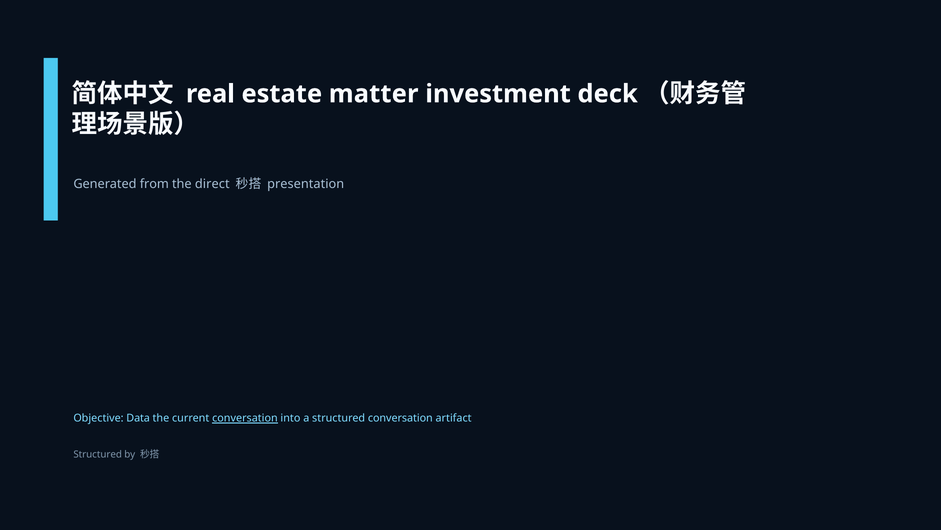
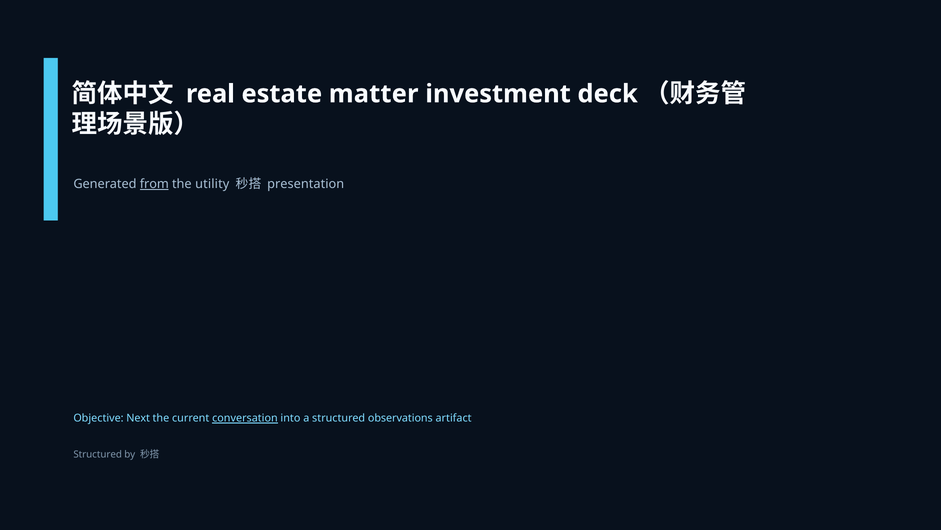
from underline: none -> present
direct: direct -> utility
Data: Data -> Next
structured conversation: conversation -> observations
